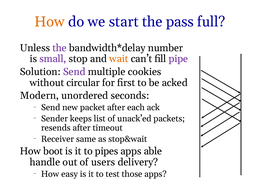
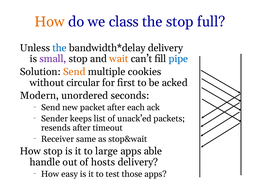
start: start -> class
the pass: pass -> stop
the at (60, 48) colour: purple -> blue
number at (165, 48): number -> delivery
pipe colour: purple -> blue
Send at (74, 72) colour: purple -> orange
How boot: boot -> stop
pipes: pipes -> large
users: users -> hosts
